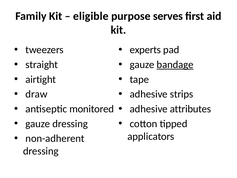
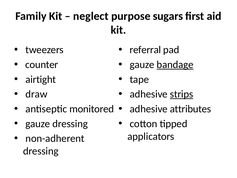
eligible: eligible -> neglect
serves: serves -> sugars
experts: experts -> referral
straight: straight -> counter
strips underline: none -> present
